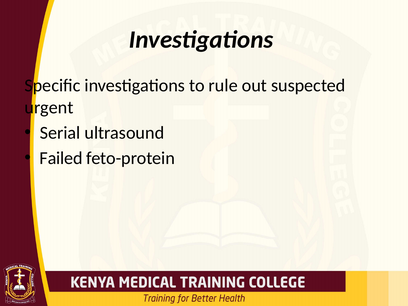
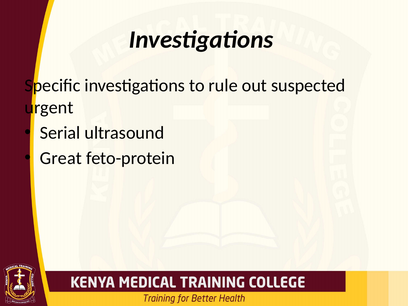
Failed: Failed -> Great
